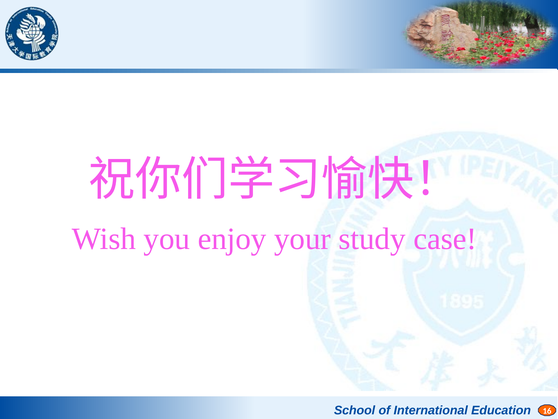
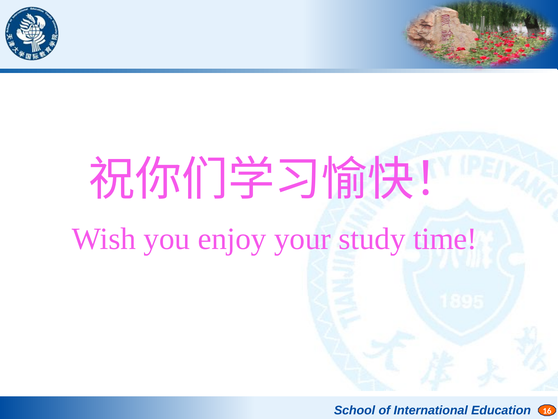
case: case -> time
